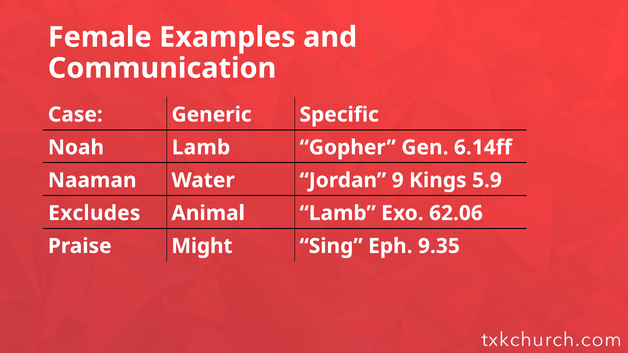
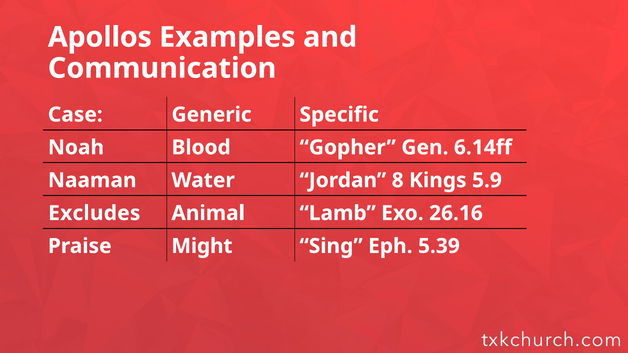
Female: Female -> Apollos
Noah Lamb: Lamb -> Blood
9: 9 -> 8
62.06: 62.06 -> 26.16
9.35: 9.35 -> 5.39
